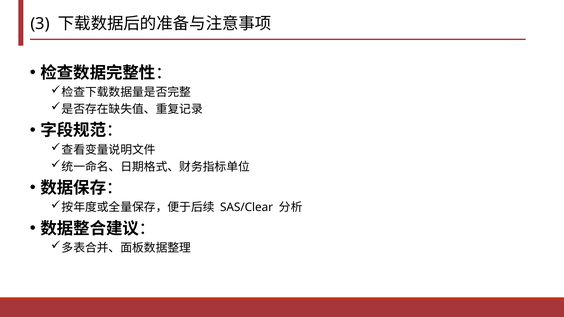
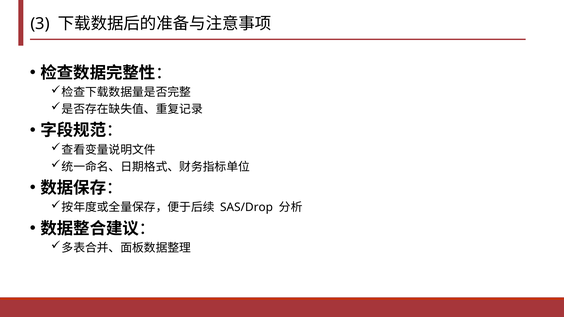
SAS/Clear: SAS/Clear -> SAS/Drop
